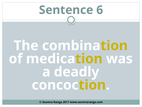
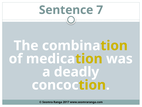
6: 6 -> 7
